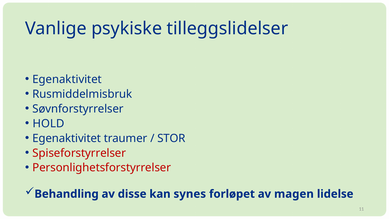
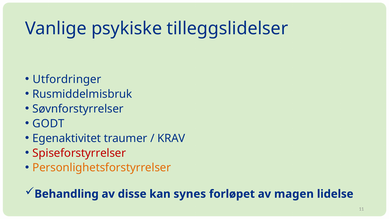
Egenaktivitet at (67, 79): Egenaktivitet -> Utfordringer
HOLD: HOLD -> GODT
STOR: STOR -> KRAV
Personlighetsforstyrrelser colour: red -> orange
